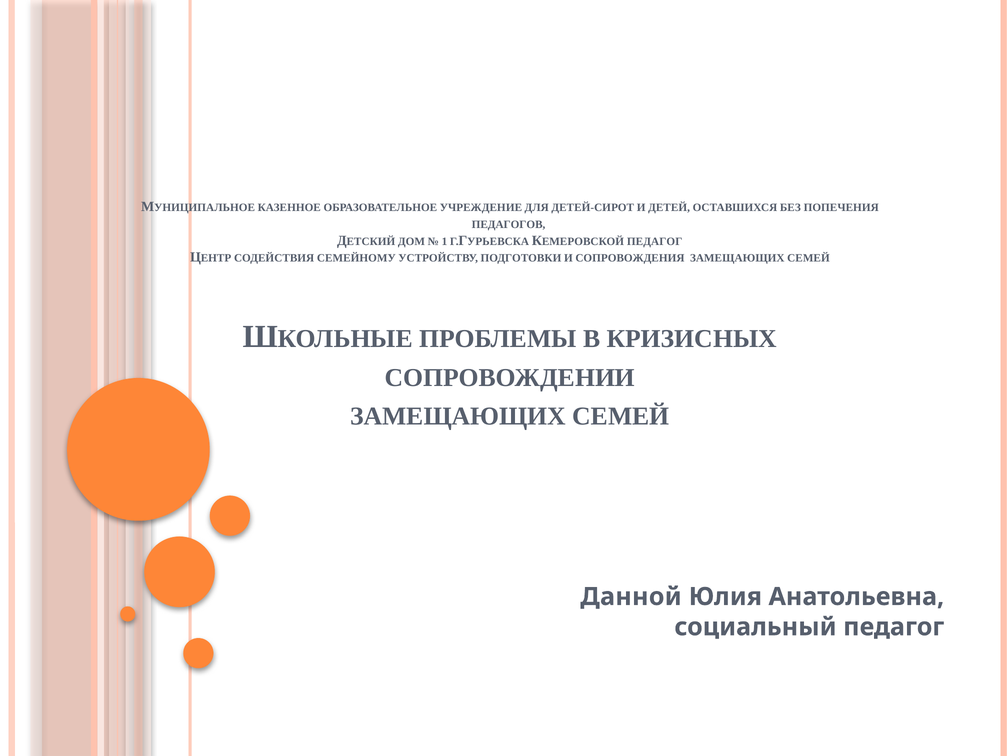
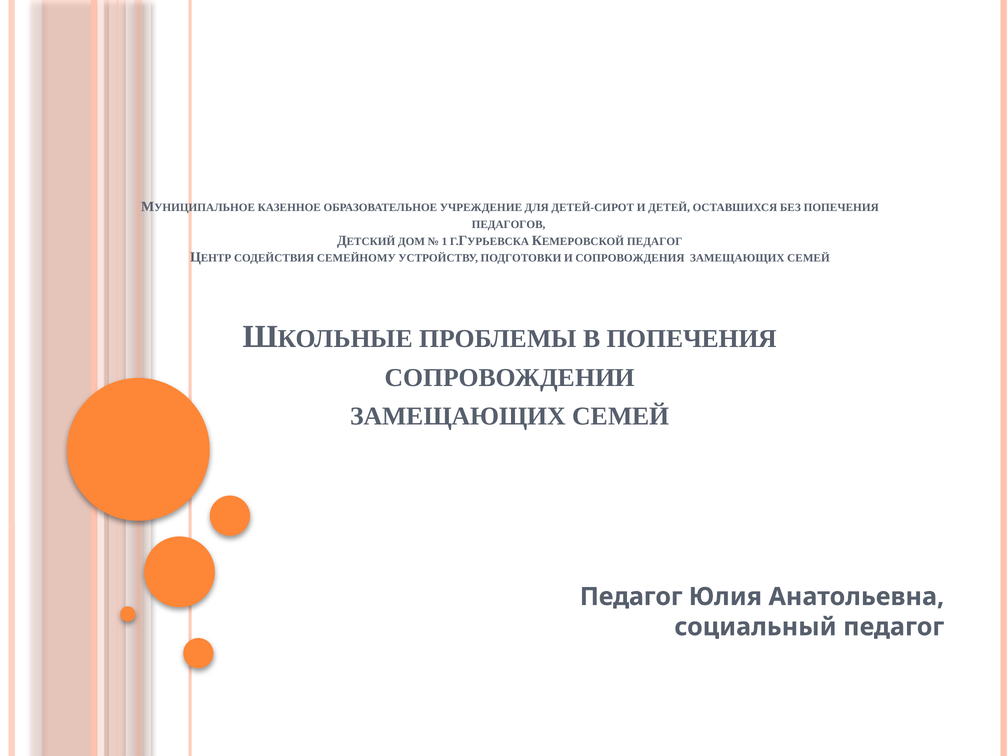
В КРИЗИСНЫХ: КРИЗИСНЫХ -> ПОПЕЧЕНИЯ
Данной at (631, 596): Данной -> Педагог
